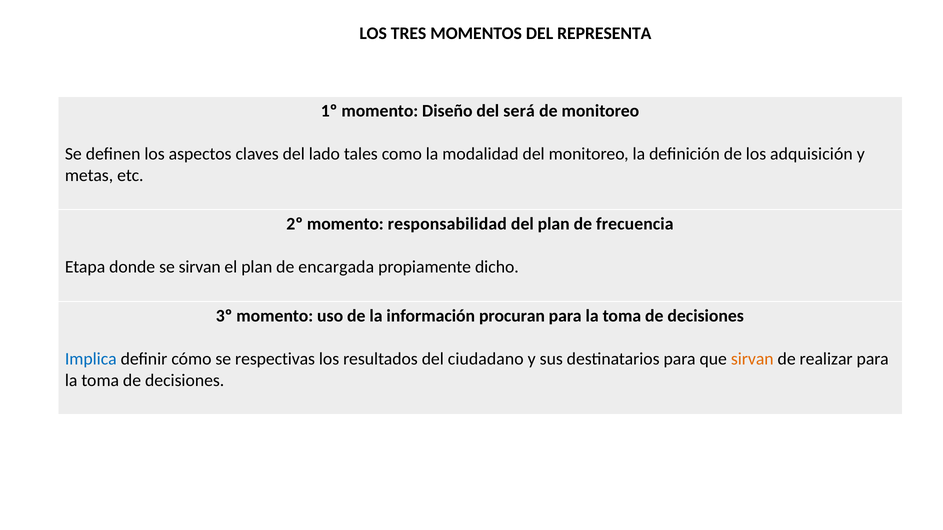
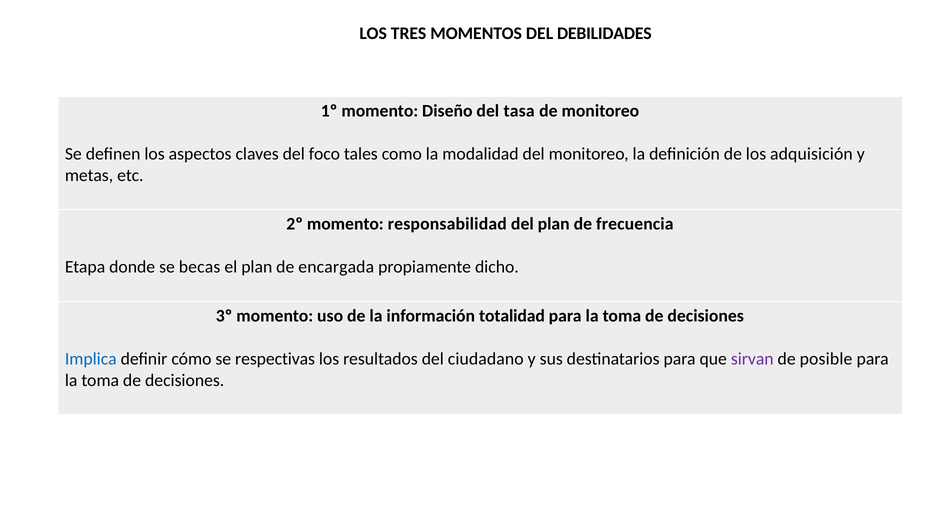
REPRESENTA: REPRESENTA -> DEBILIDADES
será: será -> tasa
lado: lado -> foco
se sirvan: sirvan -> becas
procuran: procuran -> totalidad
sirvan at (752, 359) colour: orange -> purple
realizar: realizar -> posible
